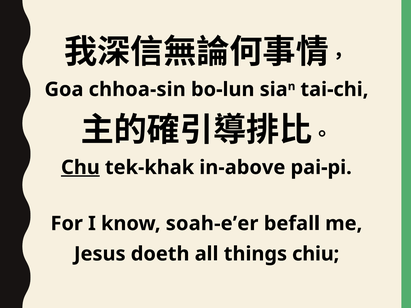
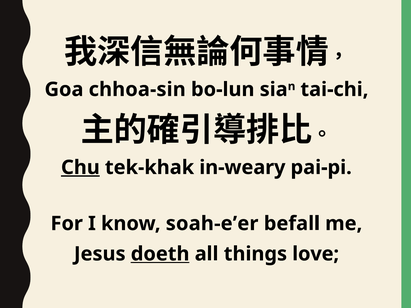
in-above: in-above -> in-weary
doeth underline: none -> present
chiu: chiu -> love
